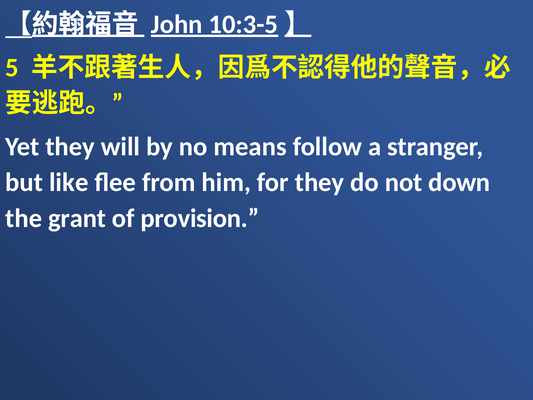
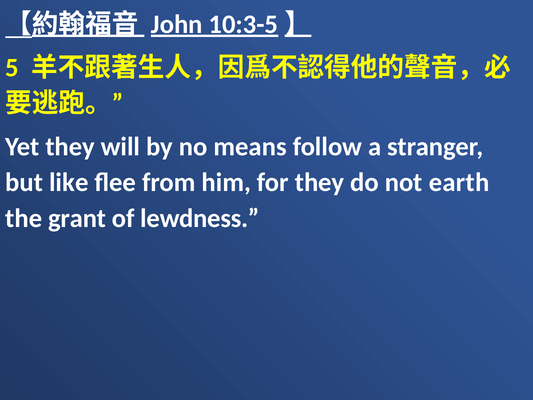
down: down -> earth
provision: provision -> lewdness
